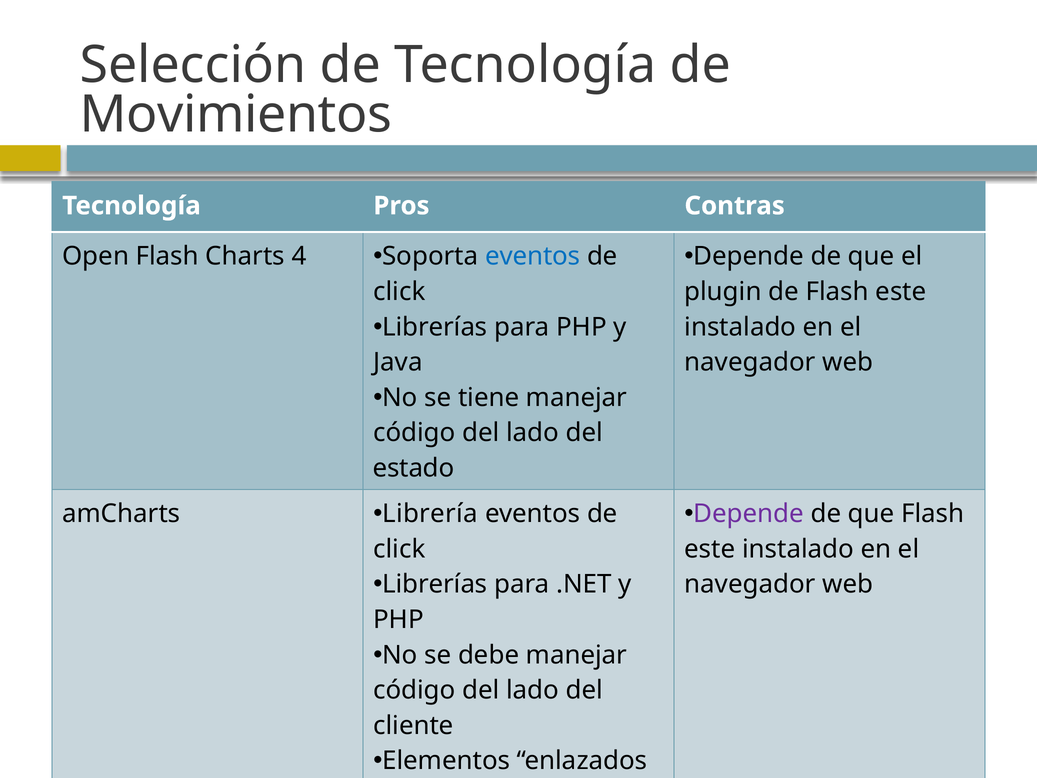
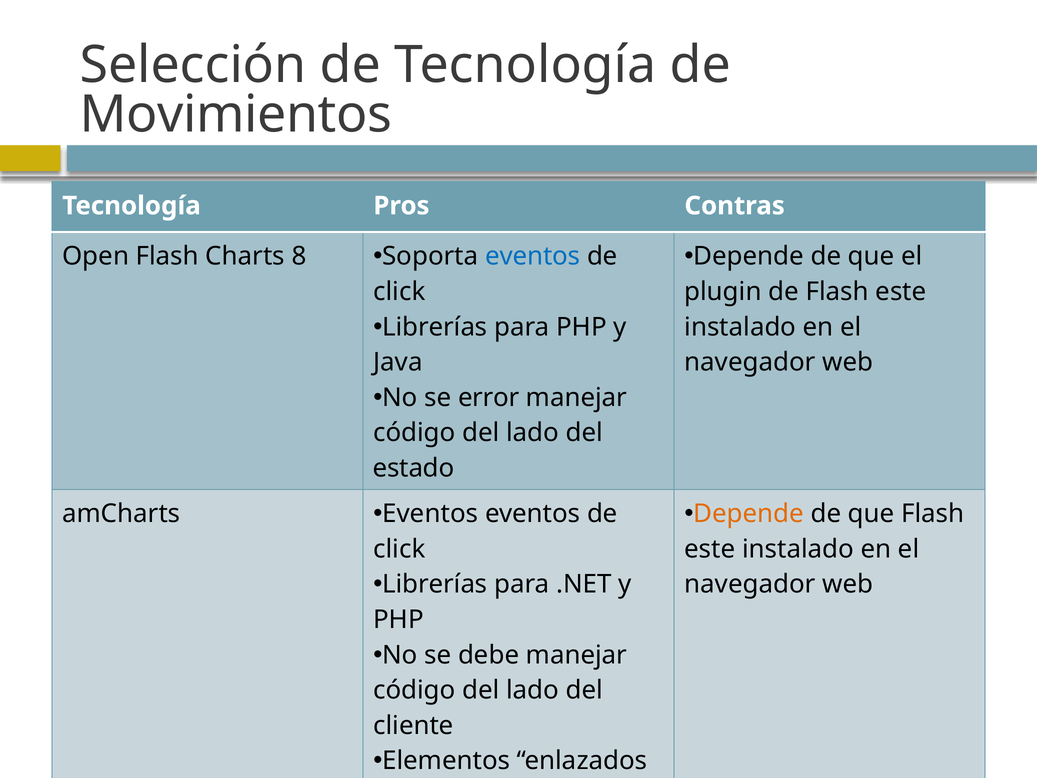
4: 4 -> 8
tiene: tiene -> error
Depende at (749, 514) colour: purple -> orange
Librería at (430, 514): Librería -> Eventos
